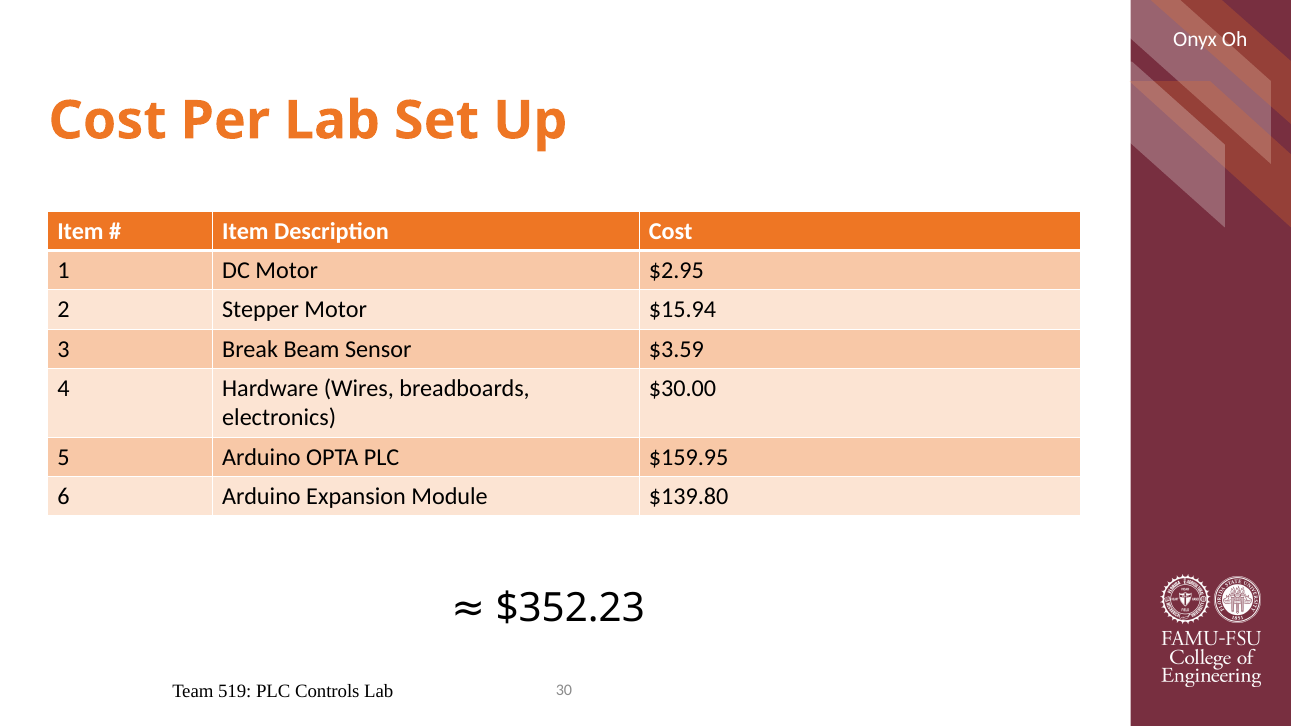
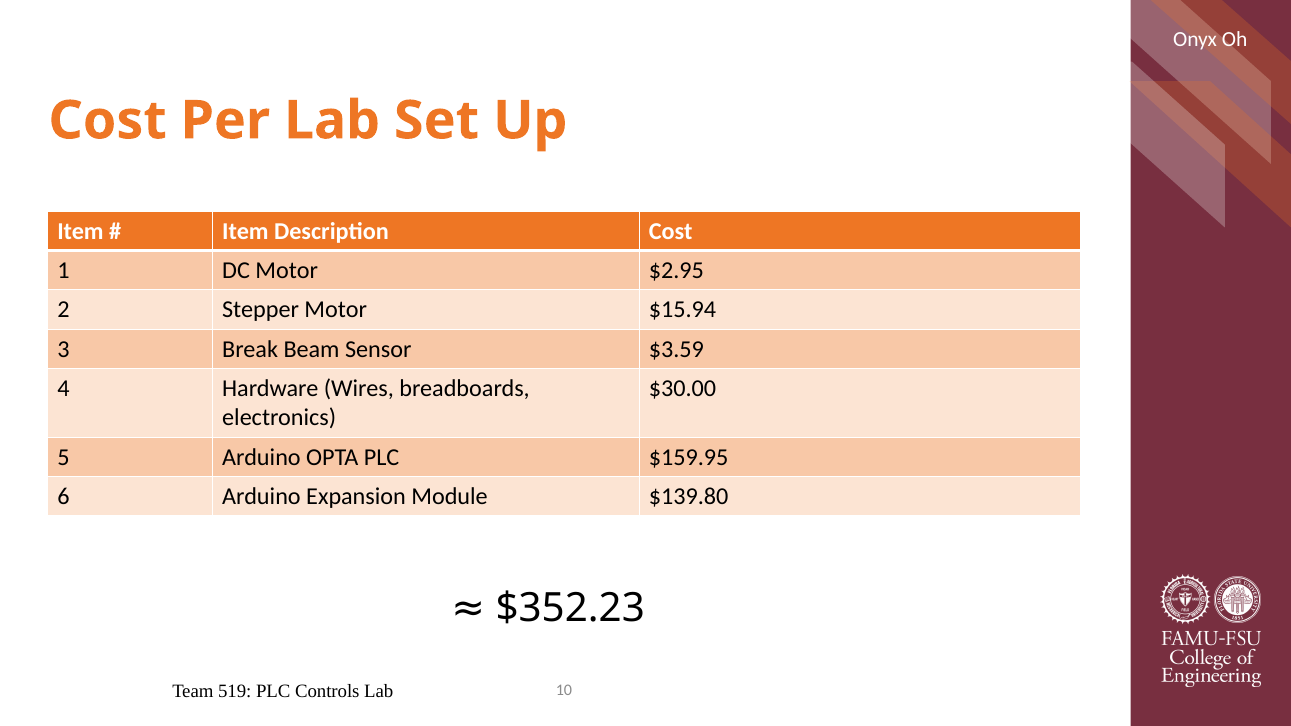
30: 30 -> 10
